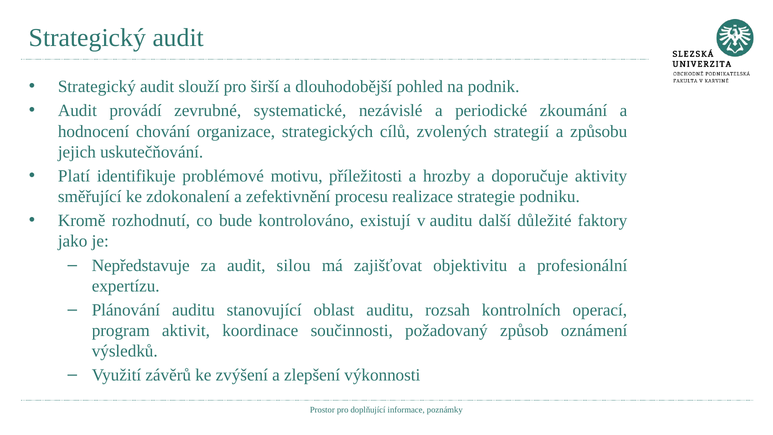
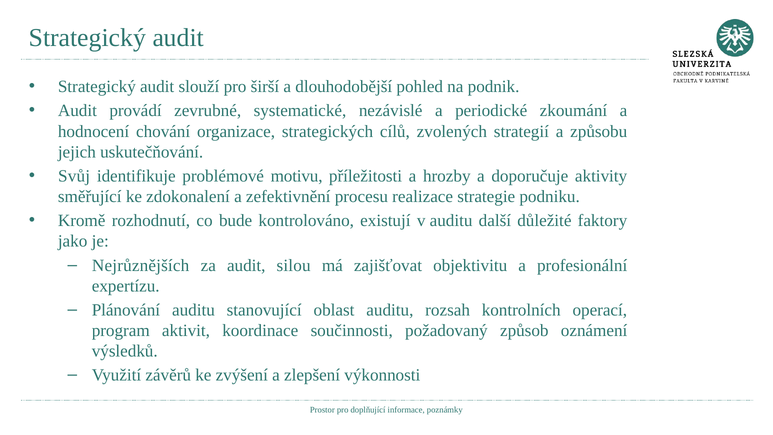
Platí: Platí -> Svůj
Nepředstavuje: Nepředstavuje -> Nejrůznějších
